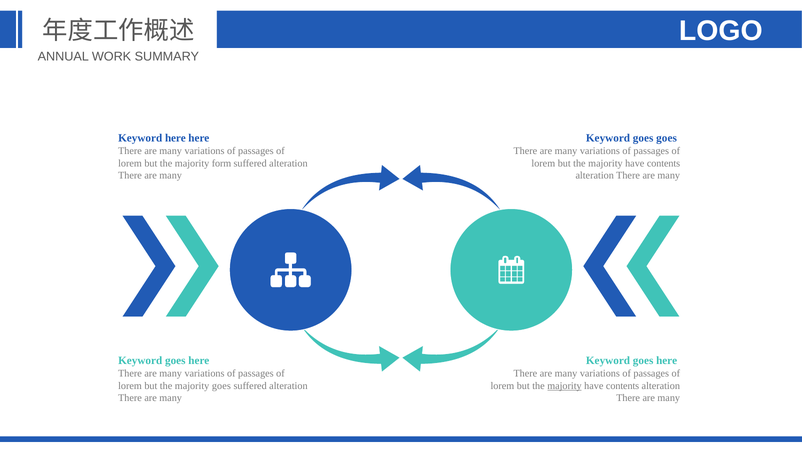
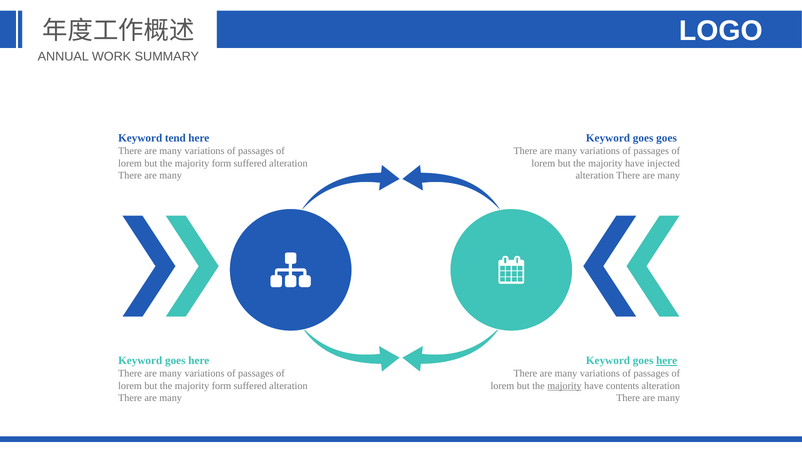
Keyword here: here -> tend
contents at (664, 163): contents -> injected
here at (667, 361) underline: none -> present
goes at (221, 386): goes -> form
